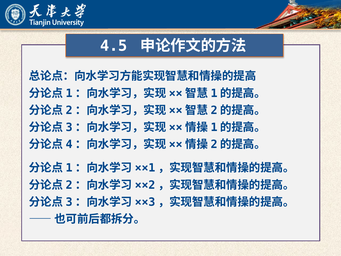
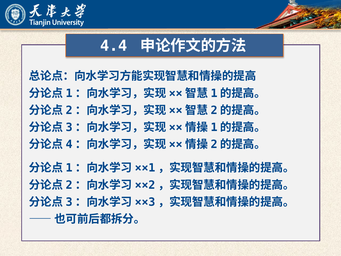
4.5: 4.5 -> 4.4
